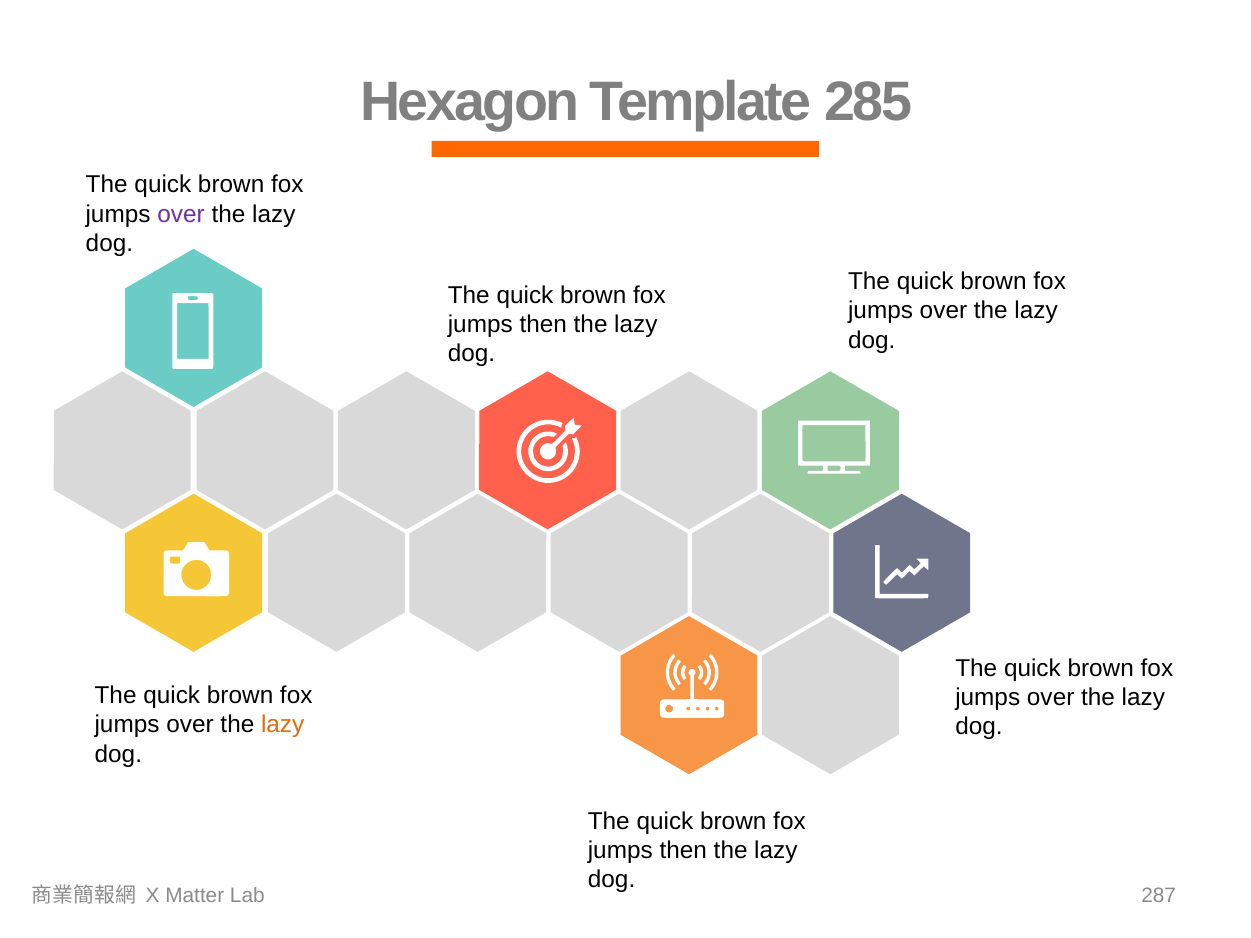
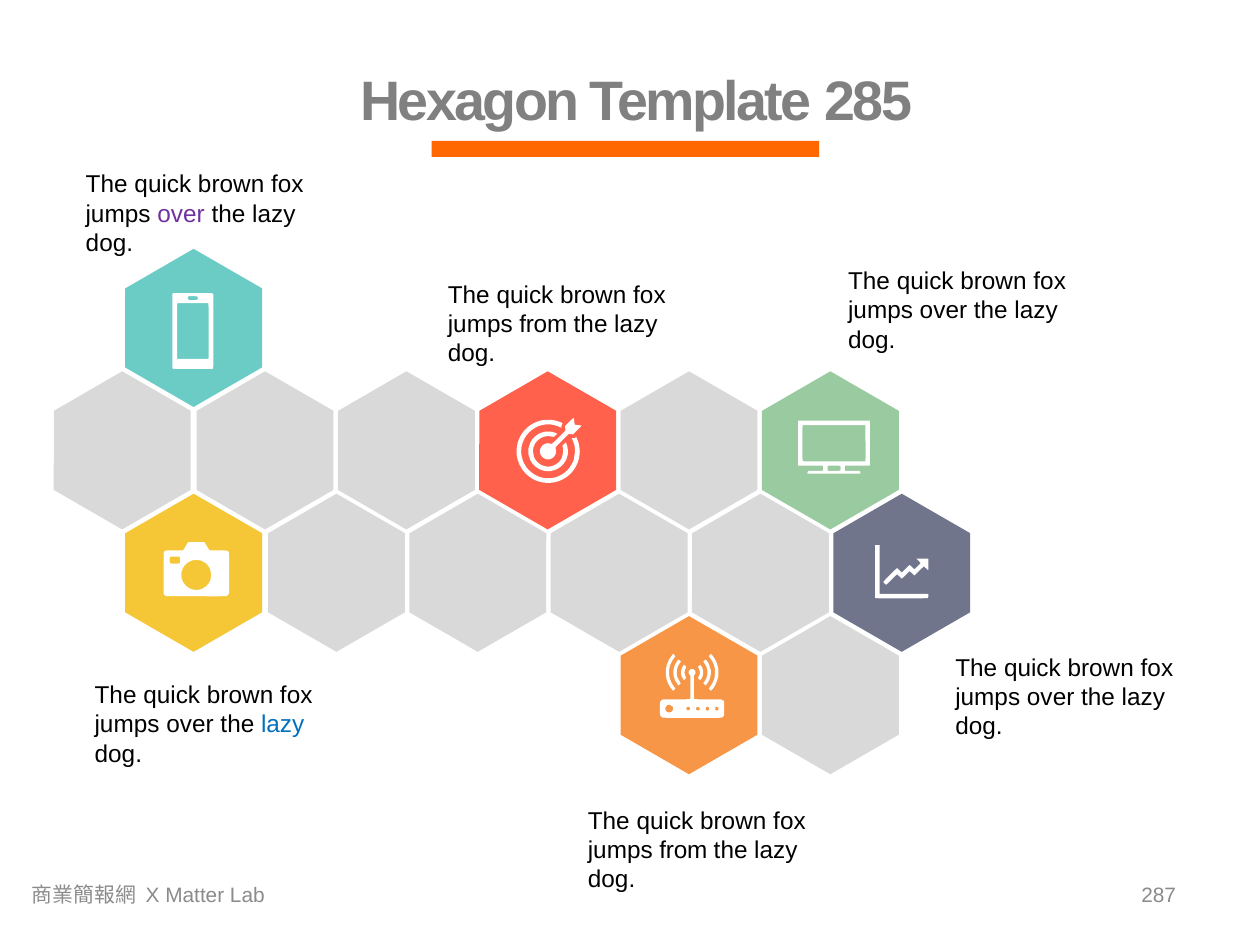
then at (543, 324): then -> from
lazy at (283, 725) colour: orange -> blue
then at (683, 851): then -> from
